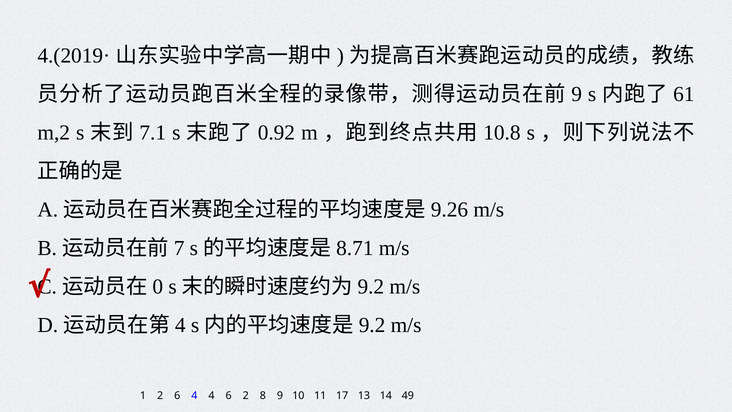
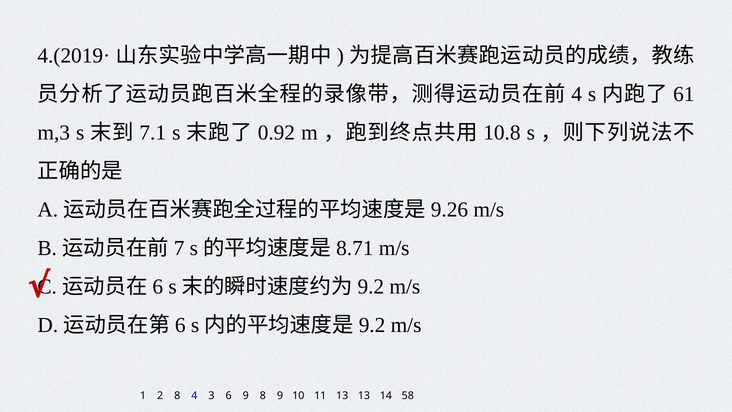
9 at (577, 94): 9 -> 4
m,2: m,2 -> m,3
0 at (158, 286): 0 -> 6
4 at (180, 325): 4 -> 6
2 6: 6 -> 8
4 4: 4 -> 3
6 2: 2 -> 9
11 17: 17 -> 13
49: 49 -> 58
